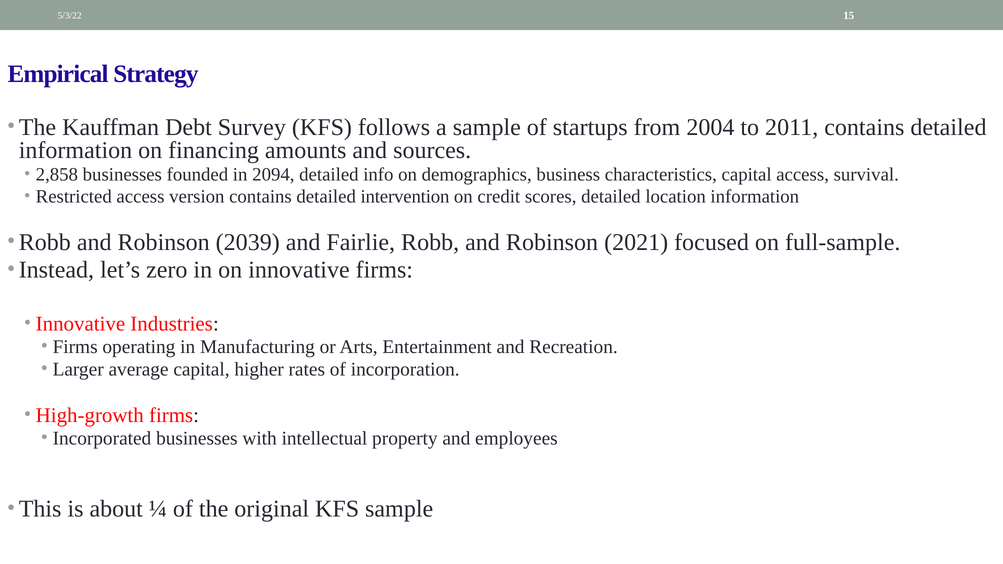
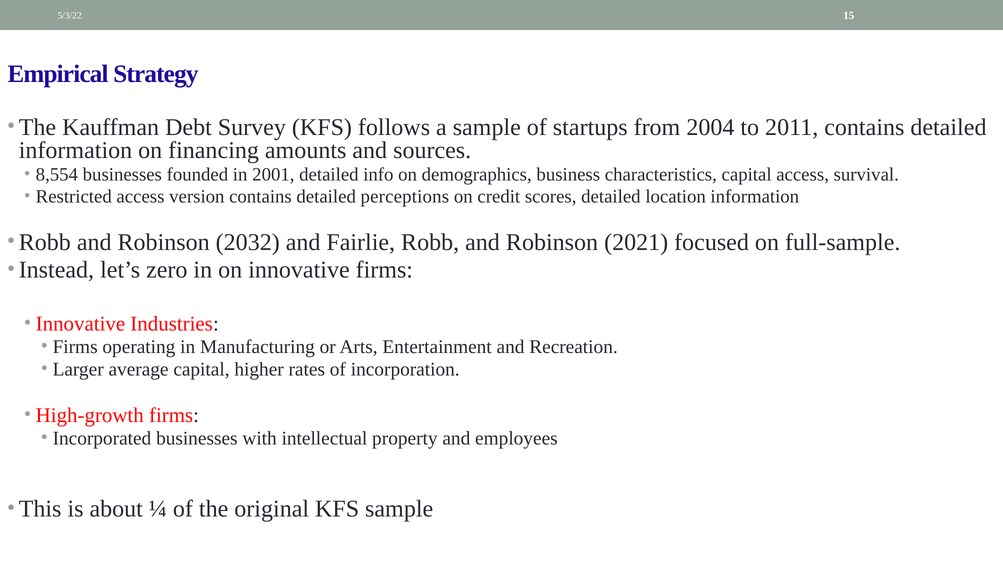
2,858: 2,858 -> 8,554
2094: 2094 -> 2001
intervention: intervention -> perceptions
2039: 2039 -> 2032
